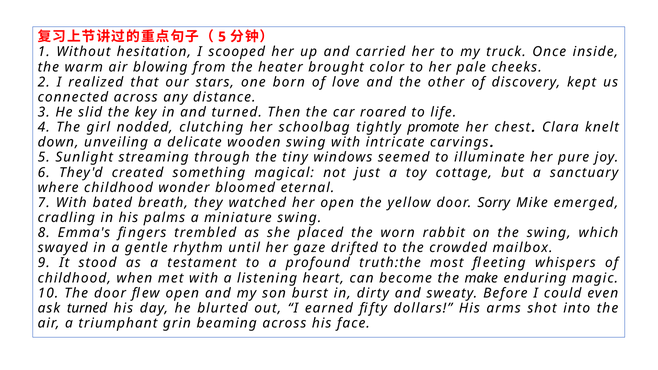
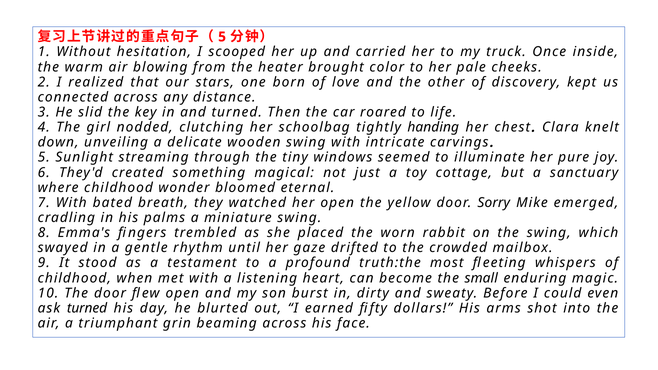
promote: promote -> handing
make: make -> small
